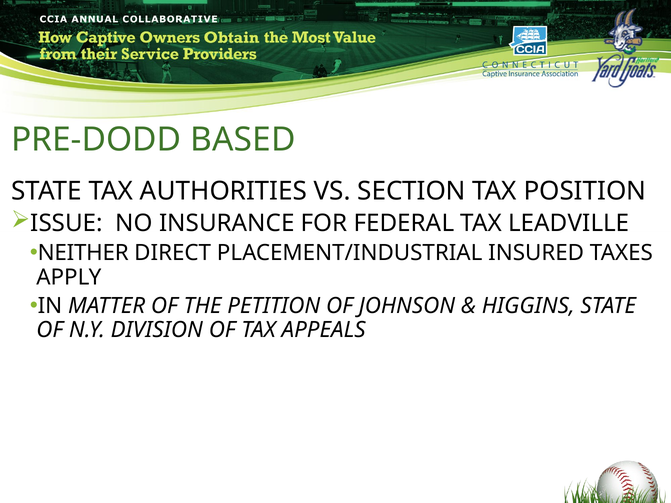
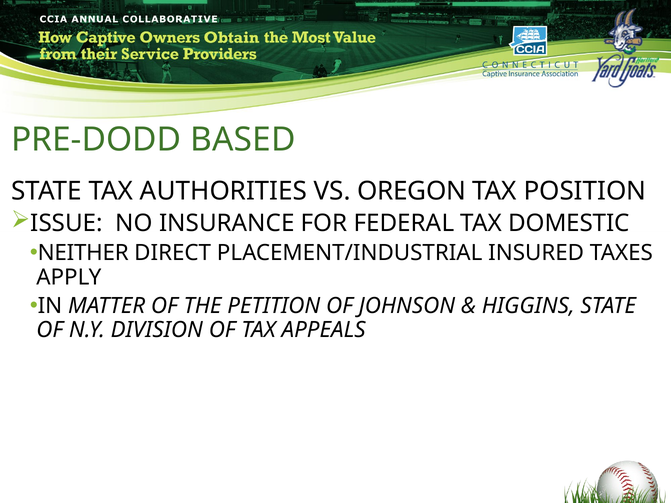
SECTION: SECTION -> OREGON
LEADVILLE: LEADVILLE -> DOMESTIC
